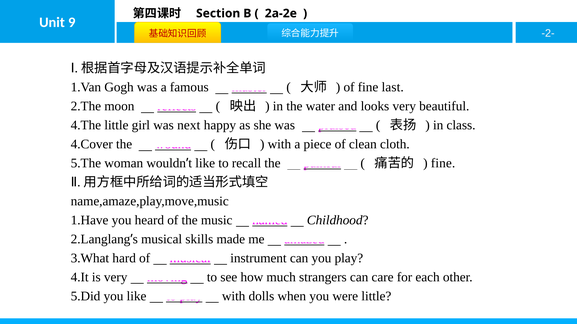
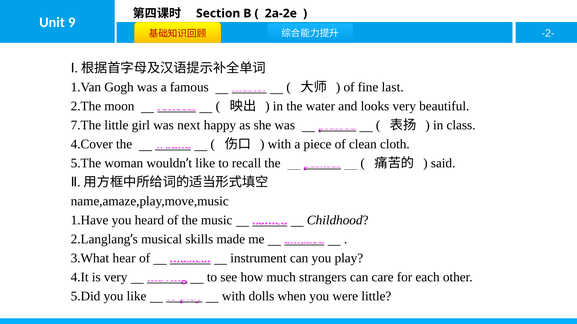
4.The: 4.The -> 7.The
fine at (443, 163): fine -> said
hard: hard -> hear
